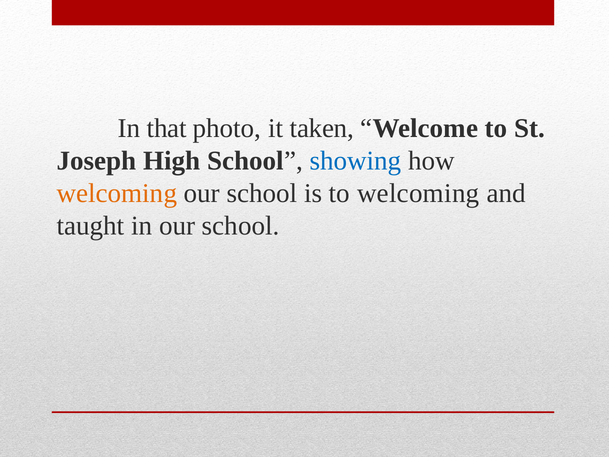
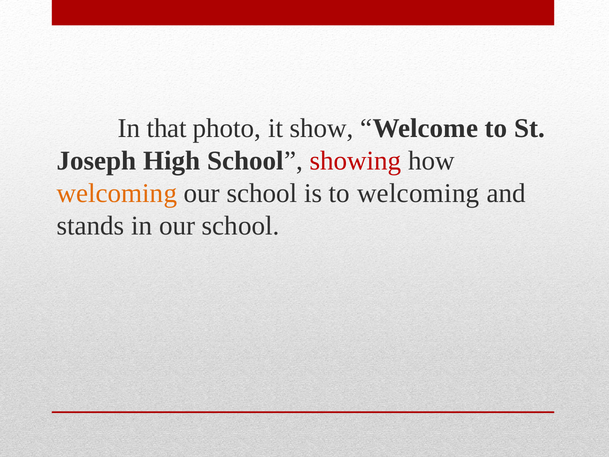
taken: taken -> show
showing colour: blue -> red
taught: taught -> stands
